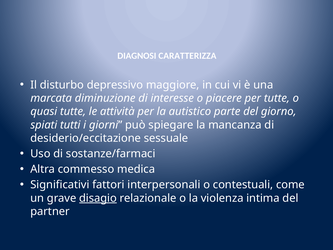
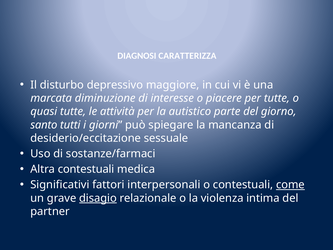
spiati: spiati -> santo
Altra commesso: commesso -> contestuali
come underline: none -> present
